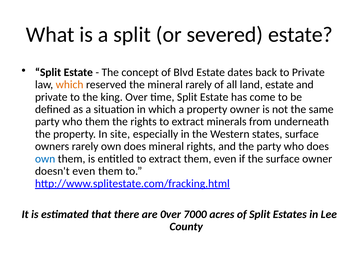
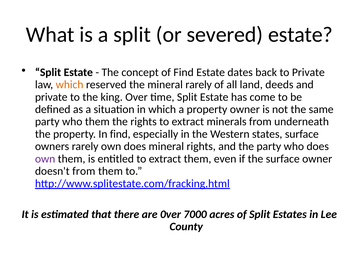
of Blvd: Blvd -> Find
land estate: estate -> deeds
In site: site -> find
own at (45, 159) colour: blue -> purple
doesn't even: even -> from
